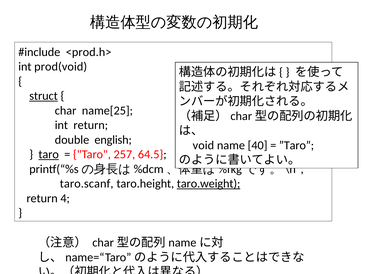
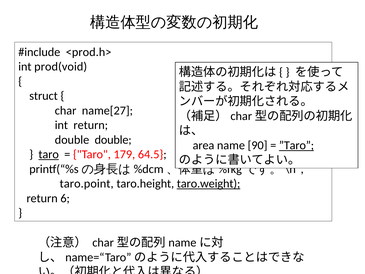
struct underline: present -> none
name[25: name[25 -> name[27
double english: english -> double
void: void -> area
40: 40 -> 90
”Taro underline: none -> present
257: 257 -> 179
taro.scanf: taro.scanf -> taro.point
4: 4 -> 6
